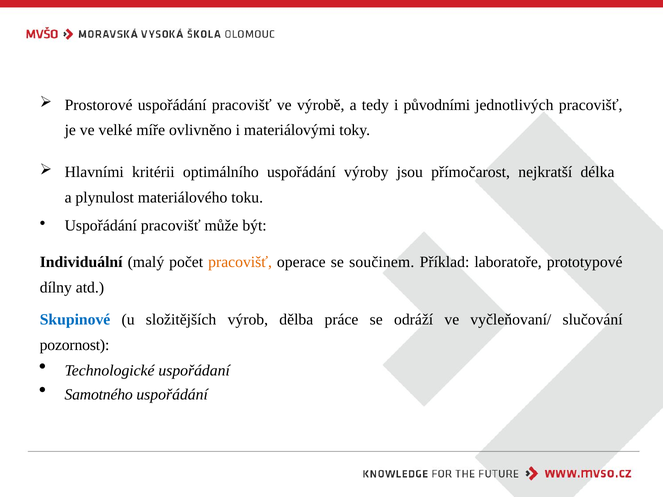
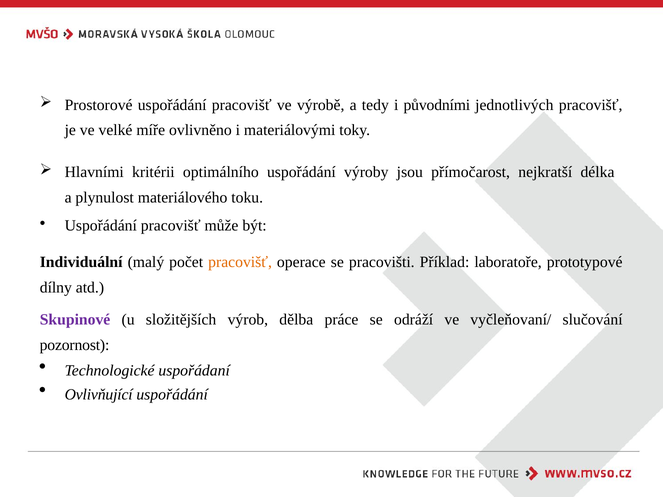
součinem: součinem -> pracovišti
Skupinové colour: blue -> purple
Samotného: Samotného -> Ovlivňující
